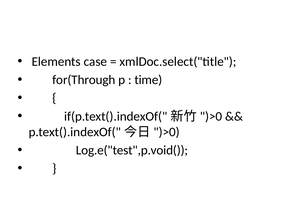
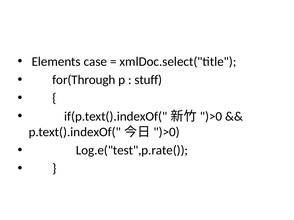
time: time -> stuff
Log.e("test",p.void(: Log.e("test",p.void( -> Log.e("test",p.rate(
